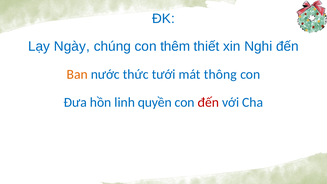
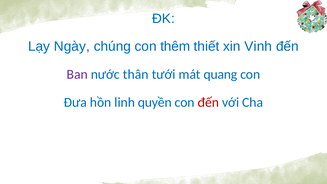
Nghi: Nghi -> Vinh
Ban colour: orange -> purple
thức: thức -> thân
thông: thông -> quang
